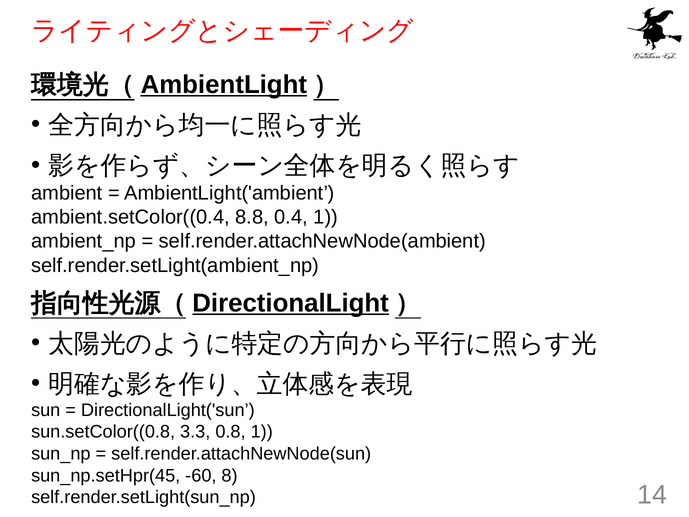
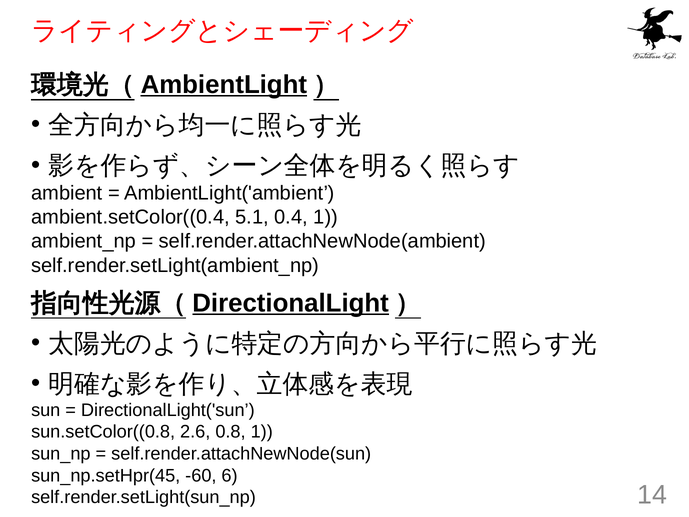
8.8: 8.8 -> 5.1
3.3: 3.3 -> 2.6
8: 8 -> 6
